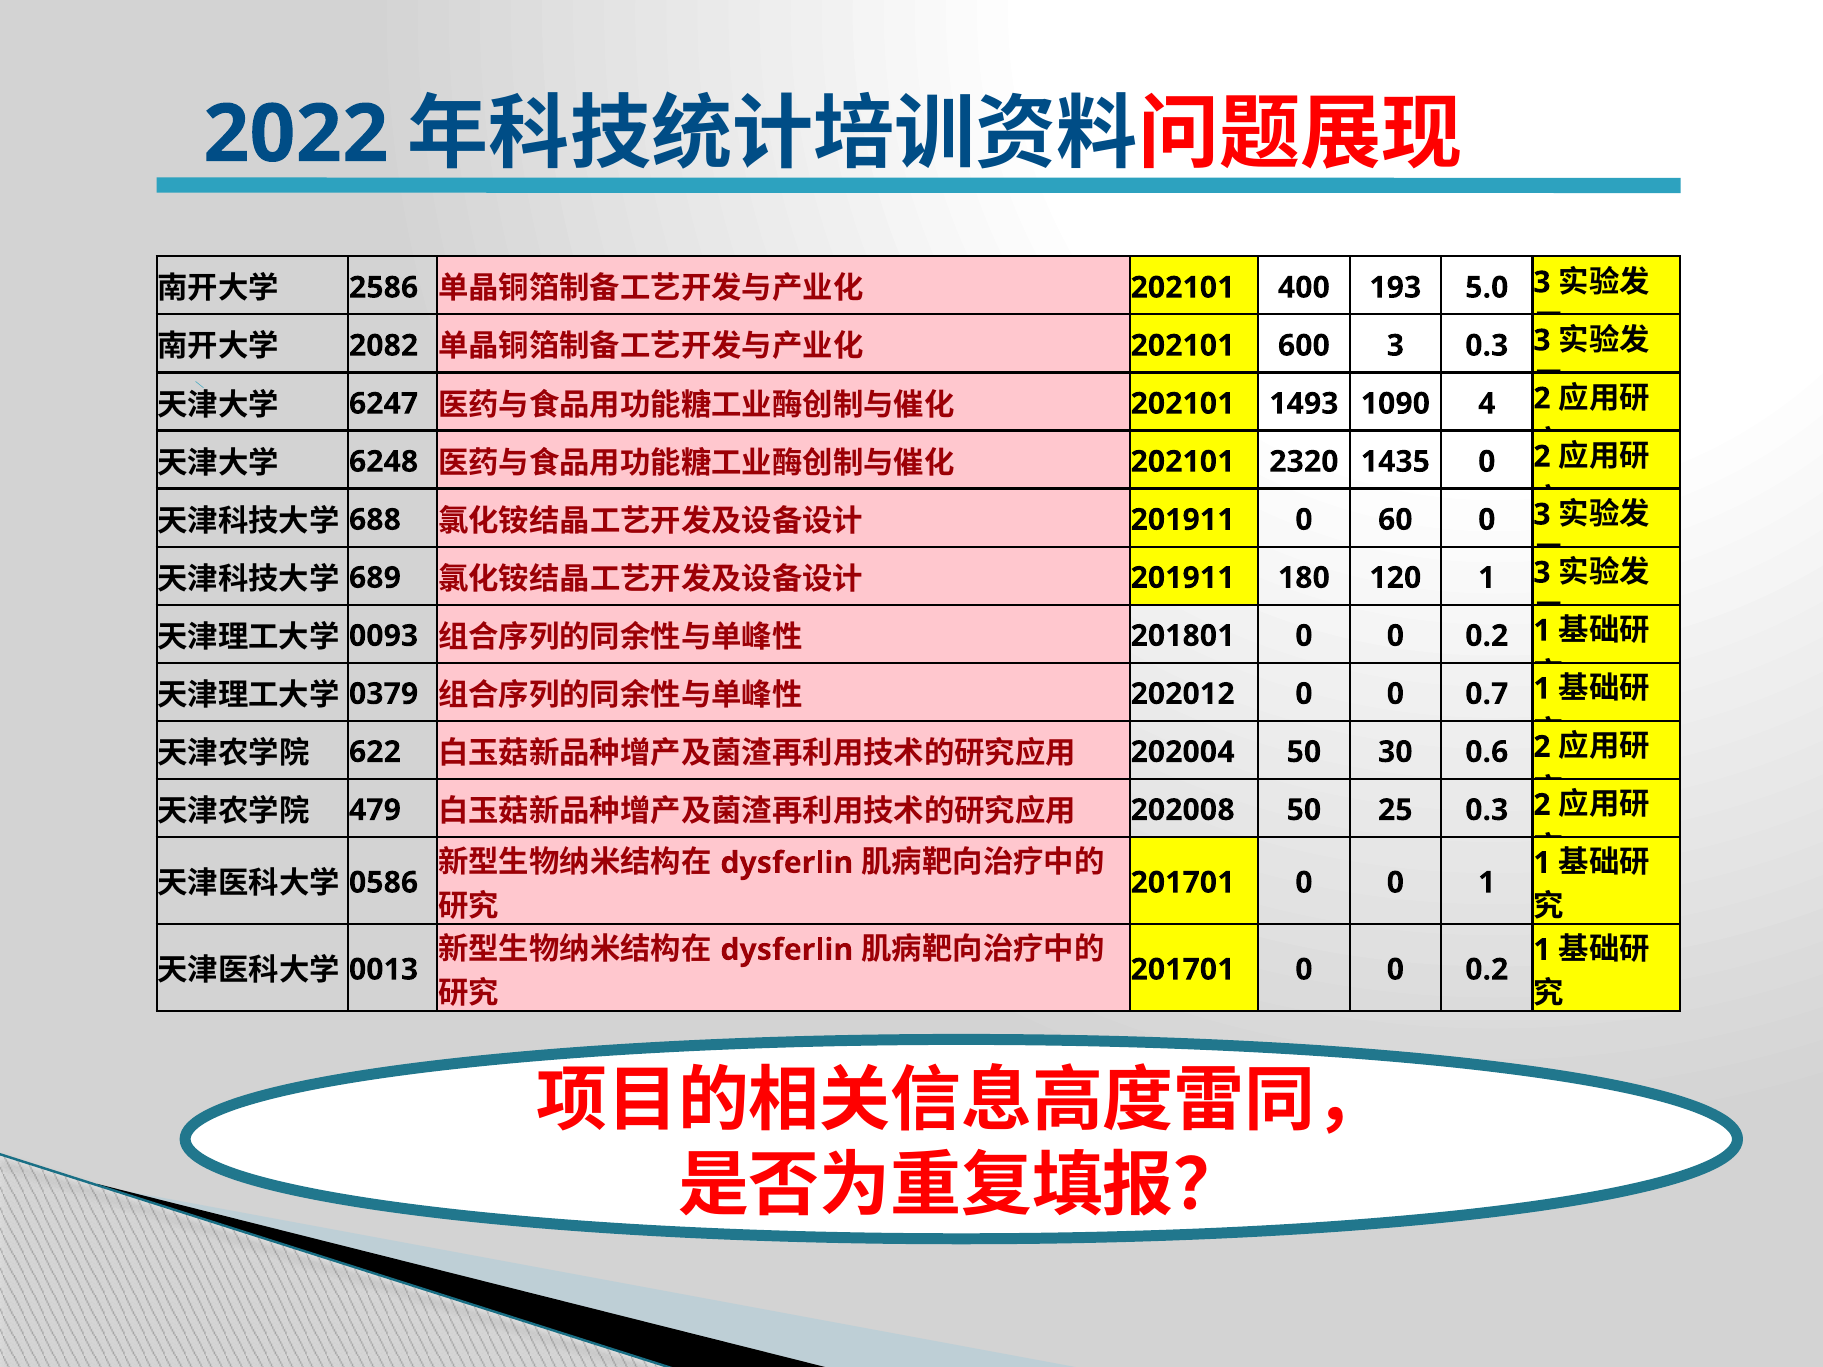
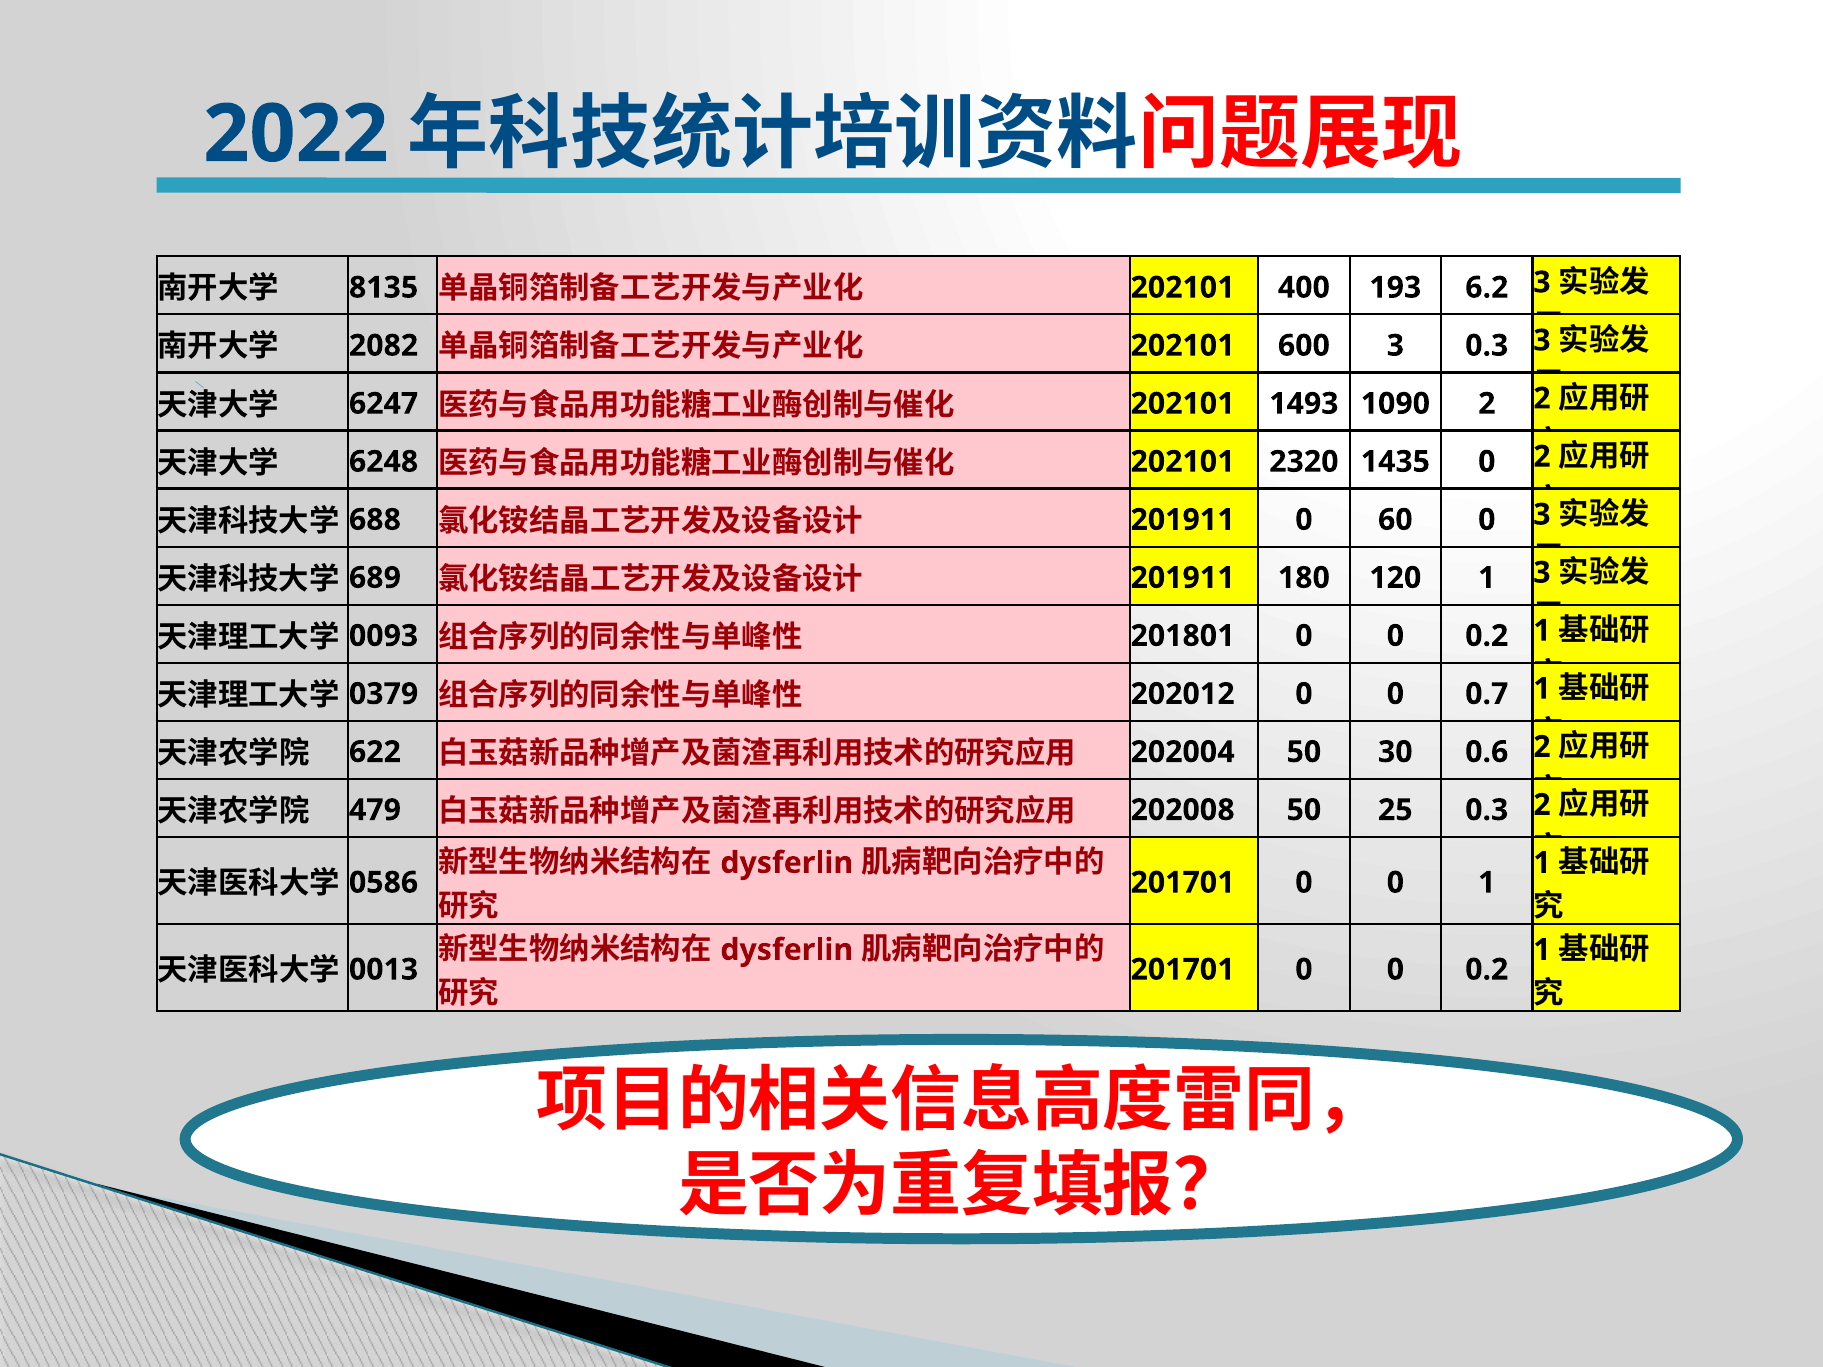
2586: 2586 -> 8135
5.0: 5.0 -> 6.2
1090 4: 4 -> 2
